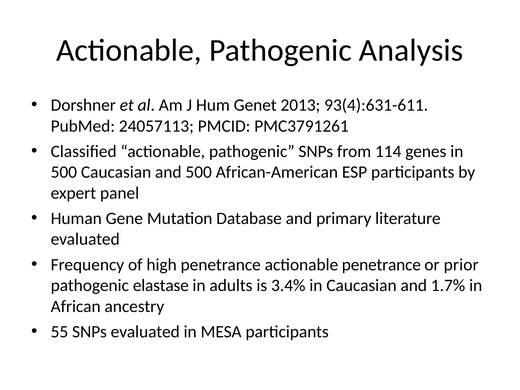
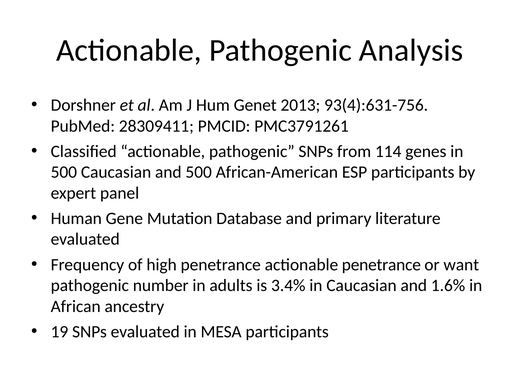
93(4):631-611: 93(4):631-611 -> 93(4):631-756
24057113: 24057113 -> 28309411
prior: prior -> want
elastase: elastase -> number
1.7%: 1.7% -> 1.6%
55: 55 -> 19
